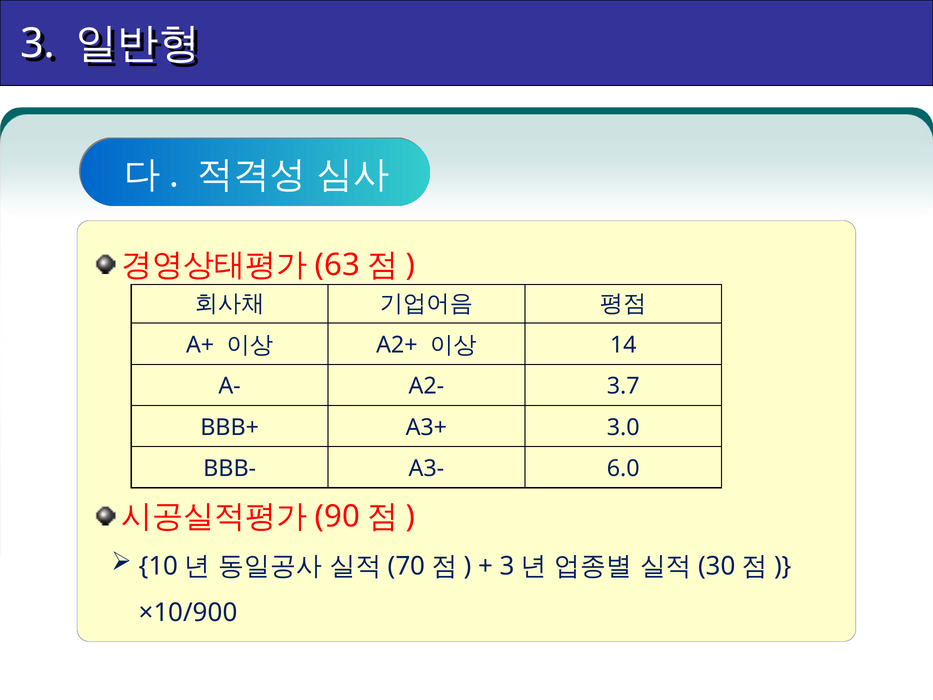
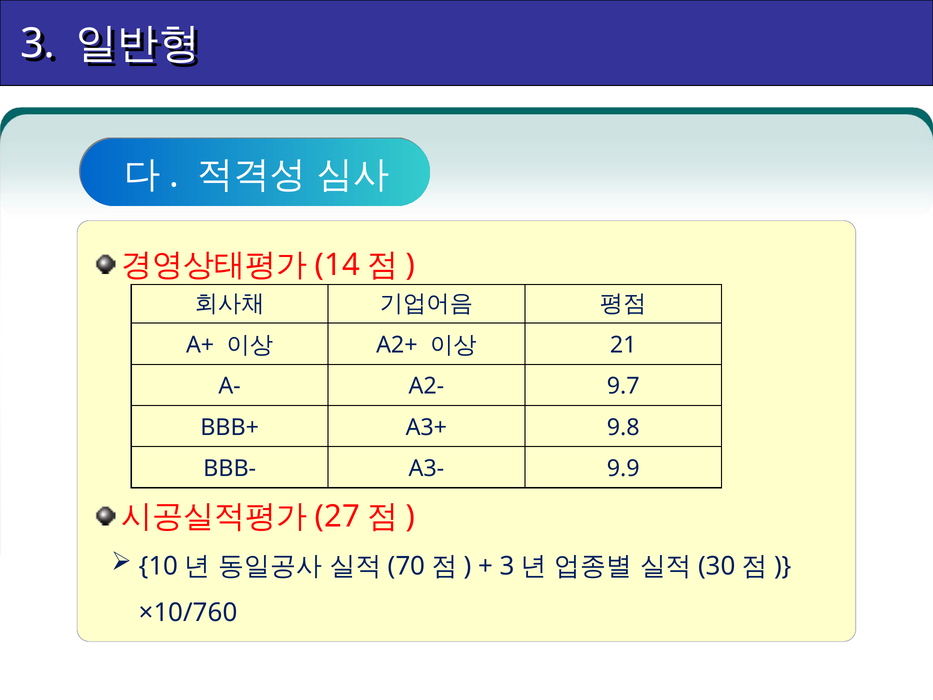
63: 63 -> 14
14: 14 -> 21
3.7: 3.7 -> 9.7
3.0: 3.0 -> 9.8
6.0: 6.0 -> 9.9
90: 90 -> 27
×10/900: ×10/900 -> ×10/760
